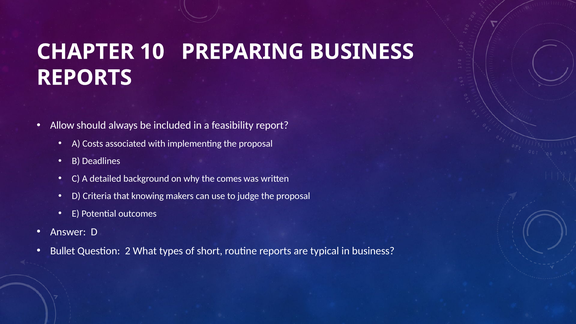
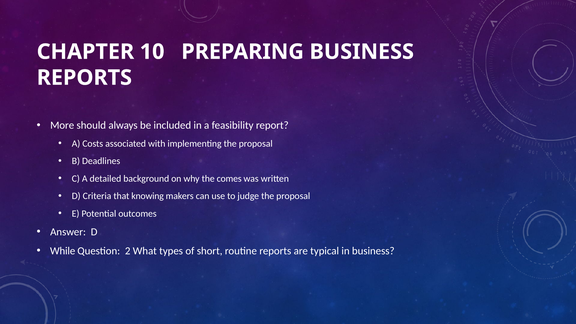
Allow: Allow -> More
Bullet: Bullet -> While
